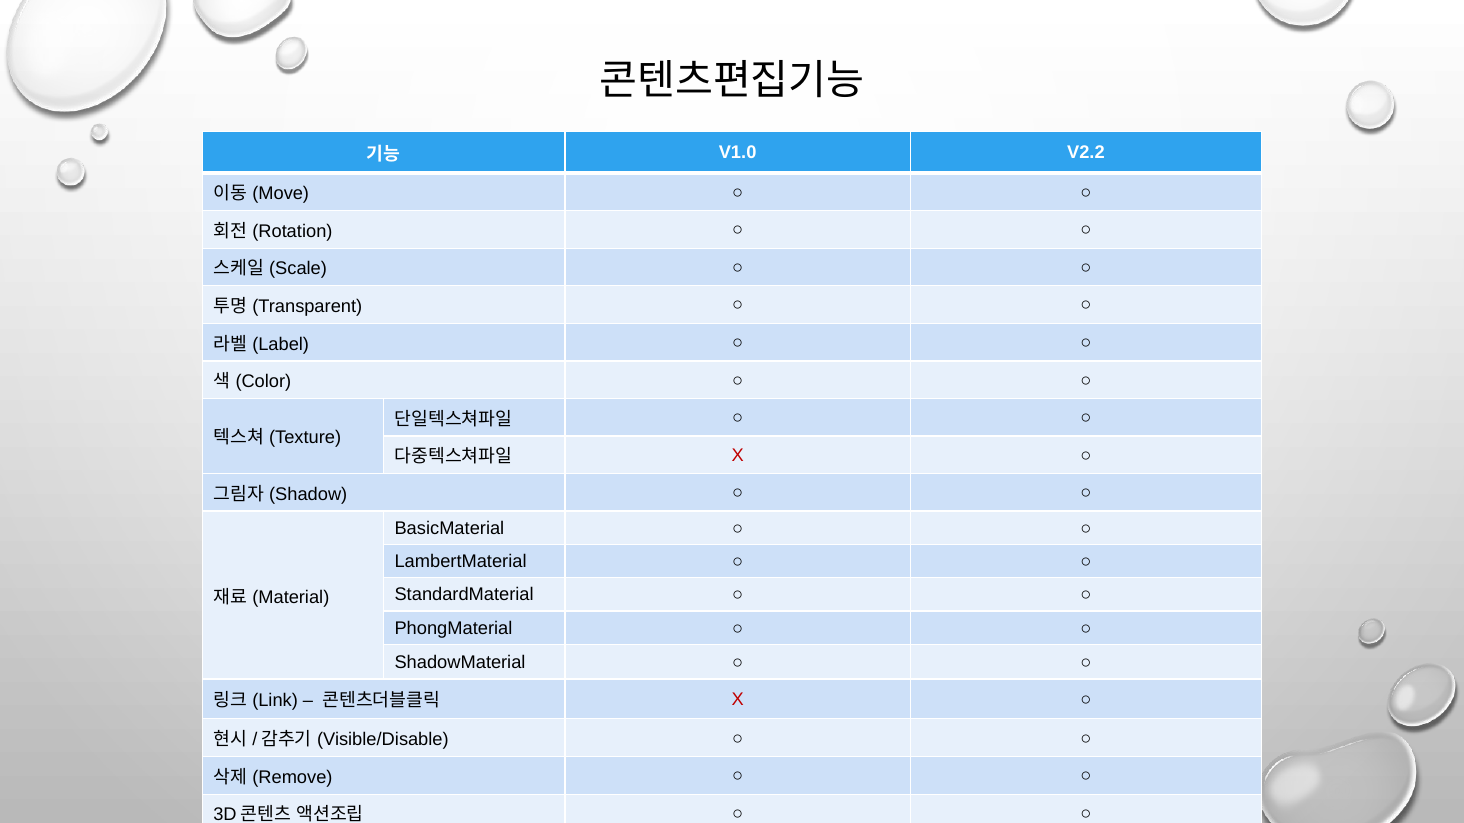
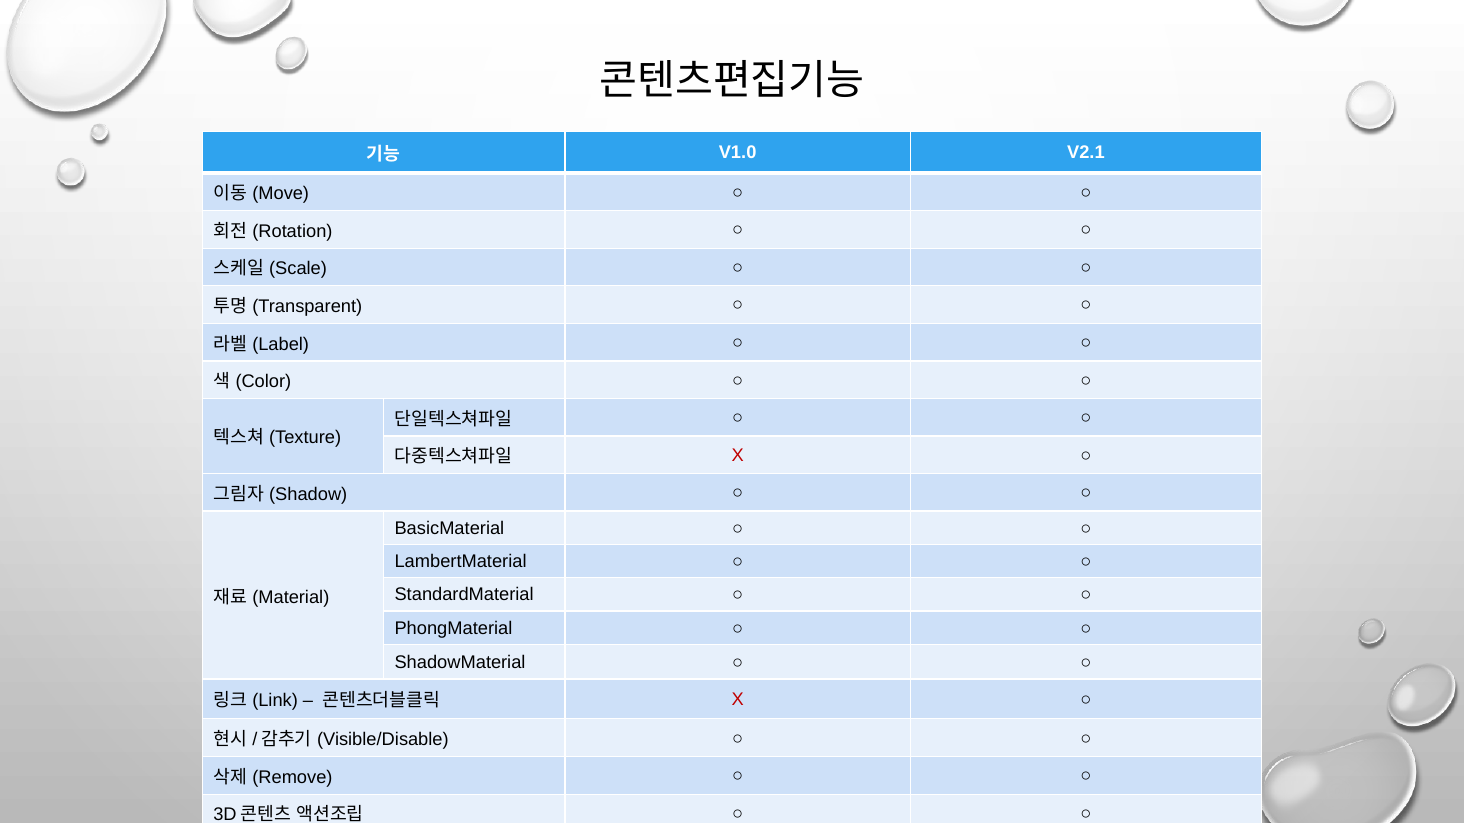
V2.2: V2.2 -> V2.1
